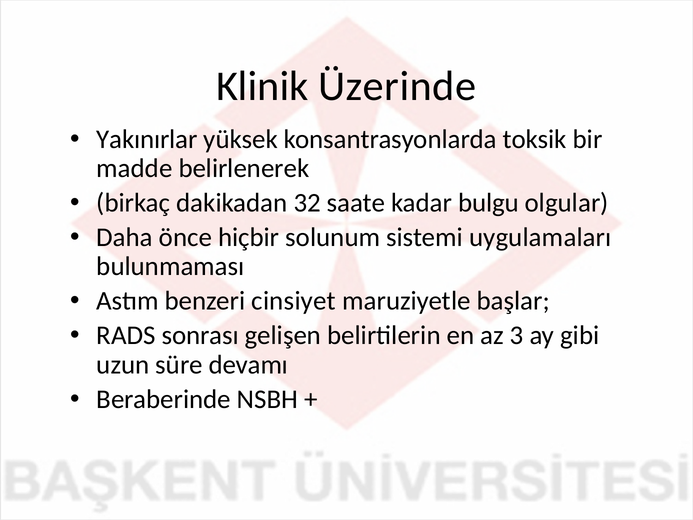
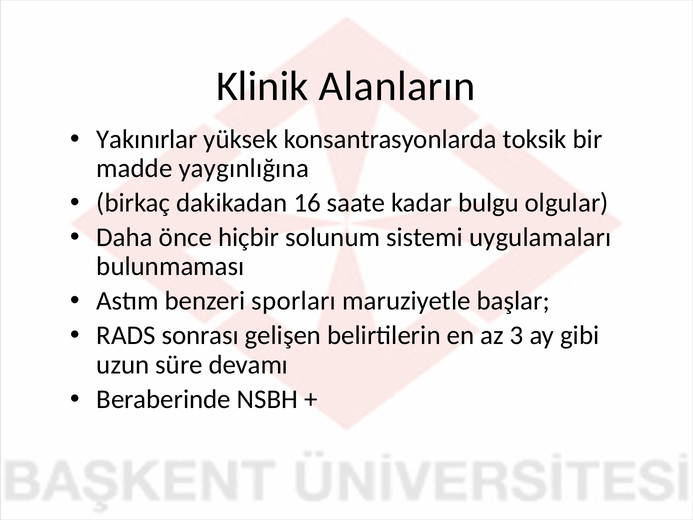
Üzerinde: Üzerinde -> Alanların
belirlenerek: belirlenerek -> yaygınlığına
32: 32 -> 16
cinsiyet: cinsiyet -> sporları
